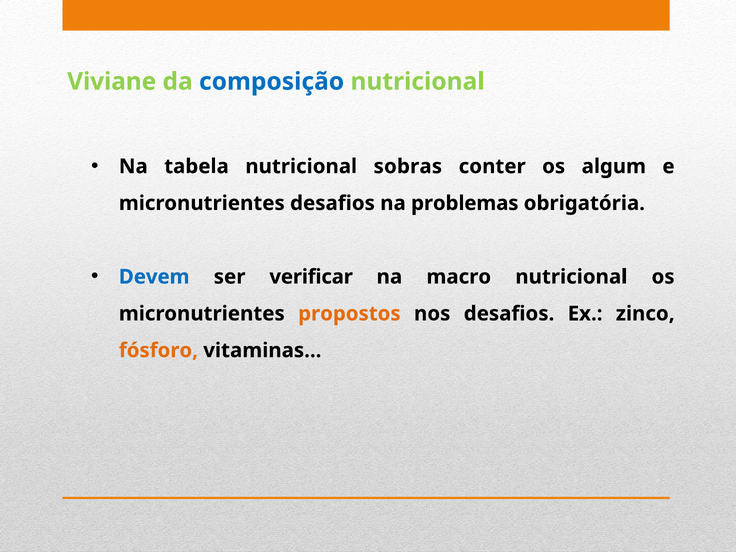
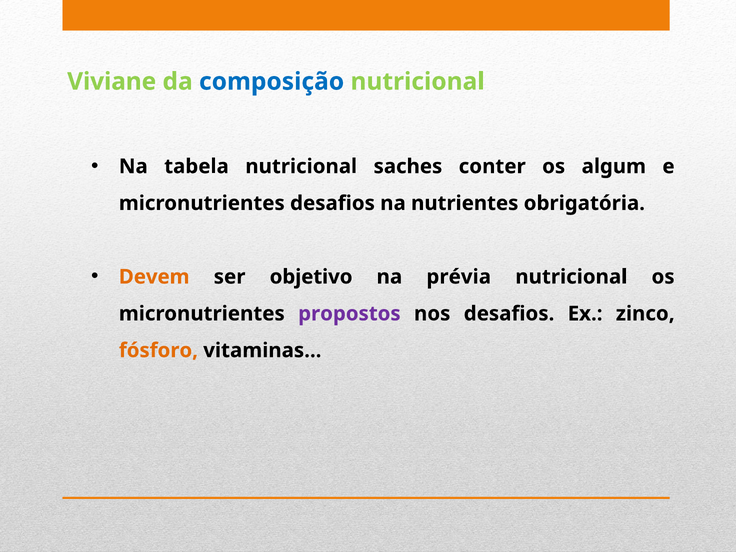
sobras: sobras -> saches
problemas: problemas -> nutrientes
Devem colour: blue -> orange
verificar: verificar -> objetivo
macro: macro -> prévia
propostos colour: orange -> purple
